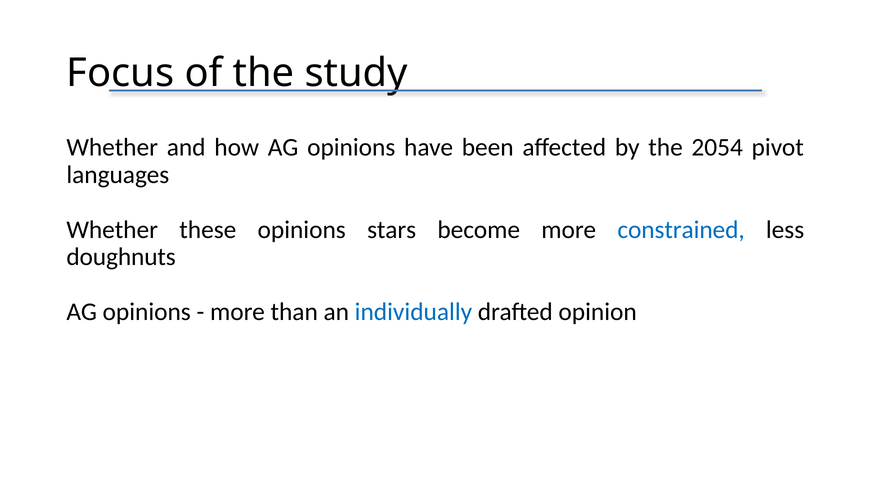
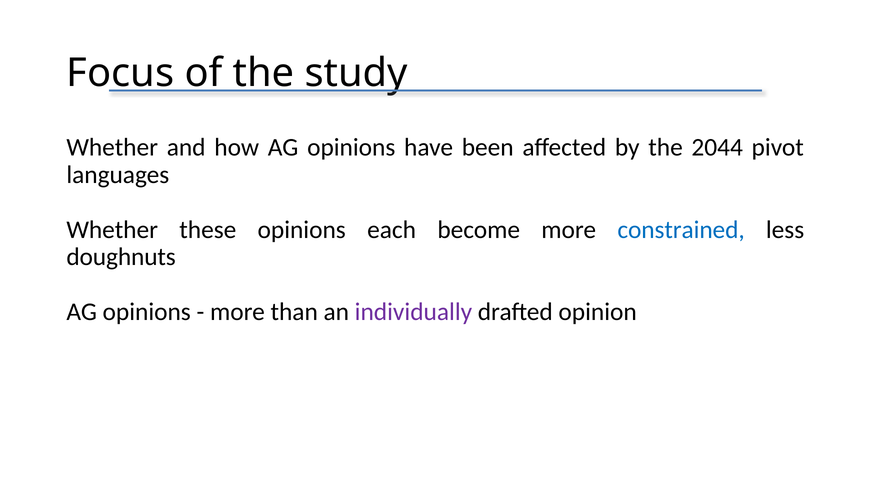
2054: 2054 -> 2044
stars: stars -> each
individually colour: blue -> purple
